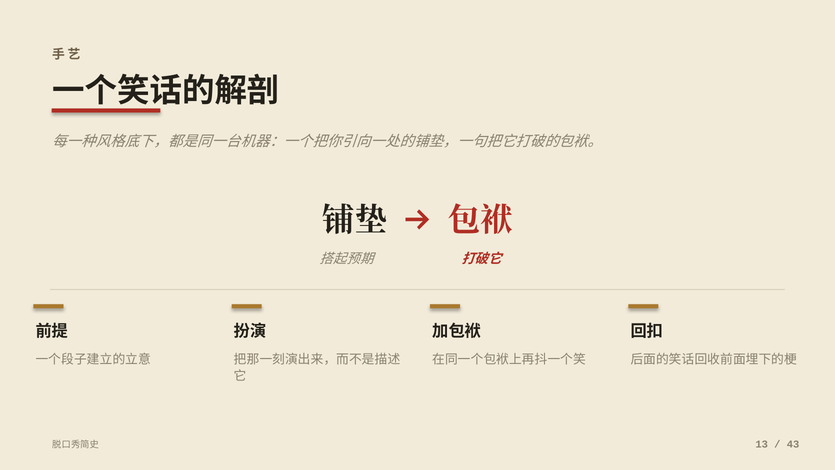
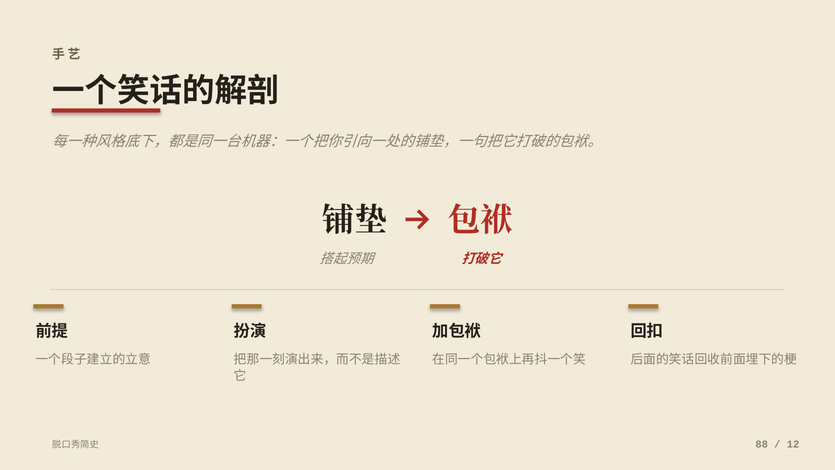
13: 13 -> 88
43: 43 -> 12
